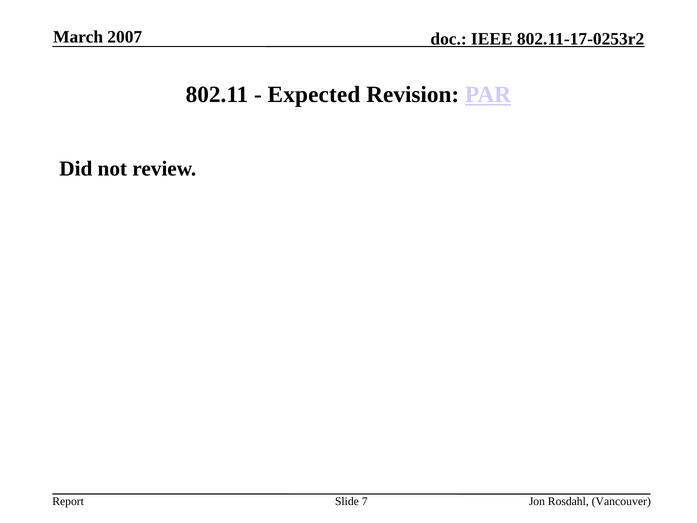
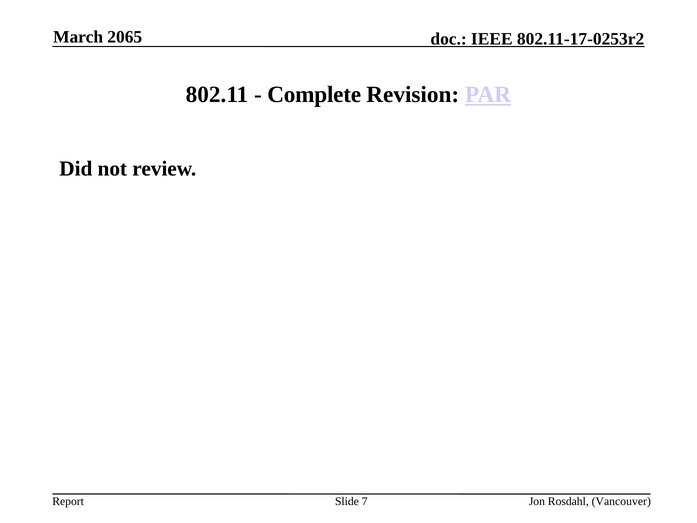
2007: 2007 -> 2065
Expected: Expected -> Complete
